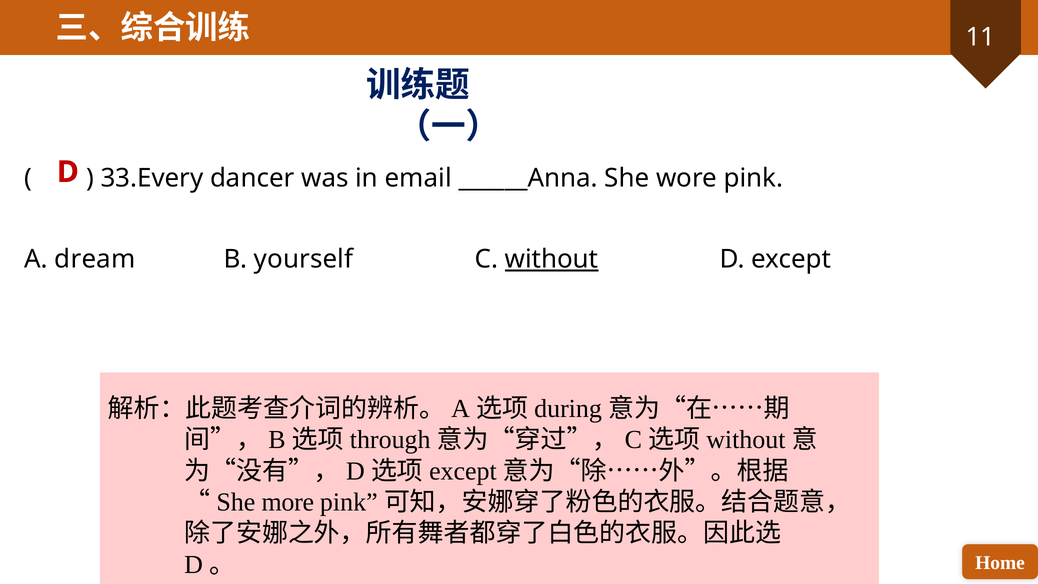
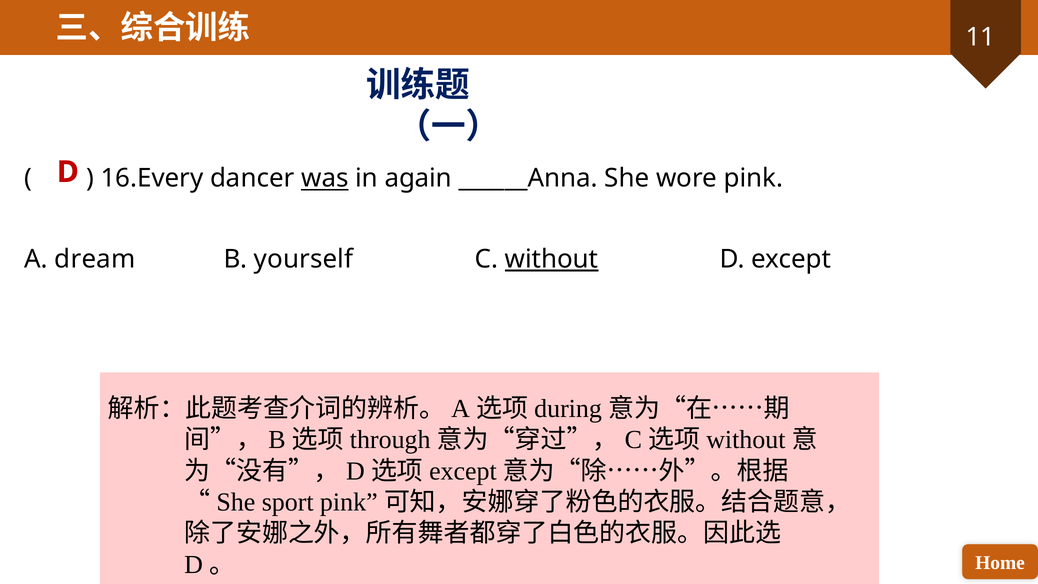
33.Every: 33.Every -> 16.Every
was underline: none -> present
email: email -> again
more: more -> sport
